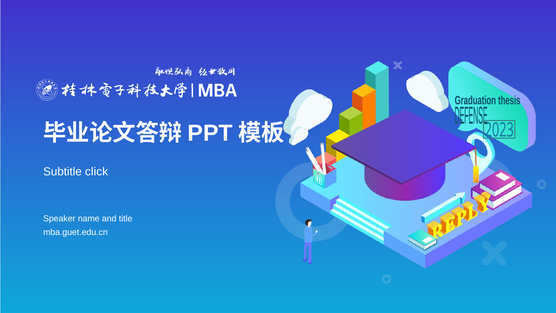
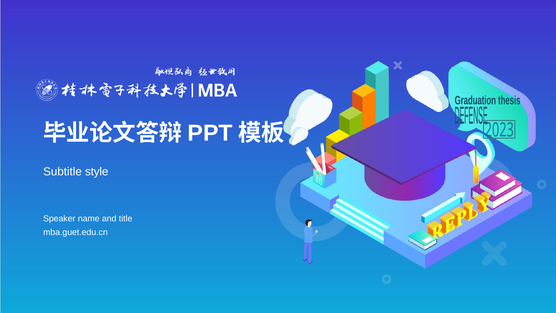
click: click -> style
